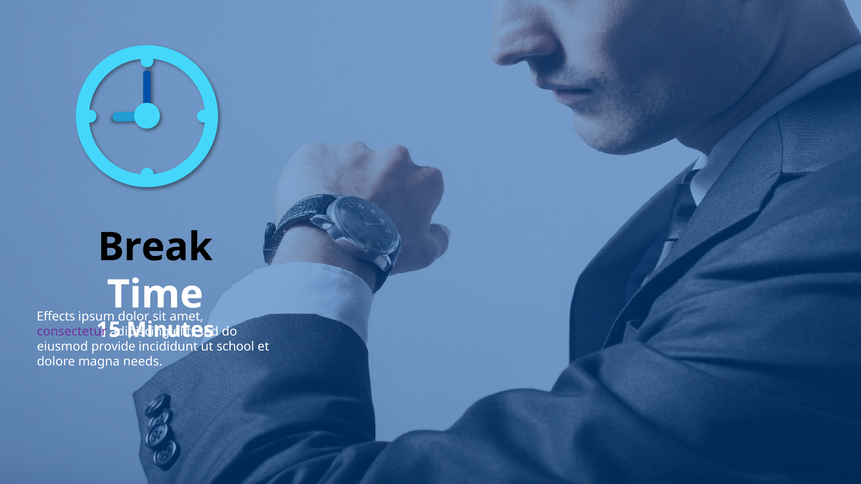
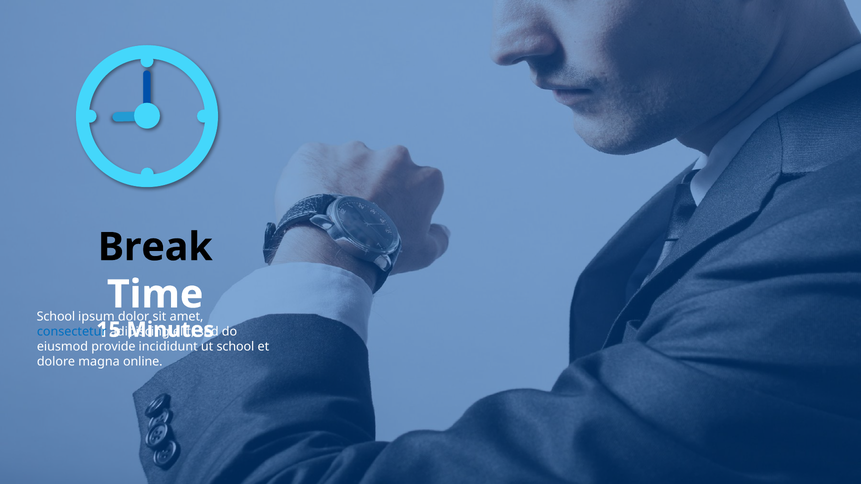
Effects at (56, 317): Effects -> School
consectetur colour: purple -> blue
needs: needs -> online
